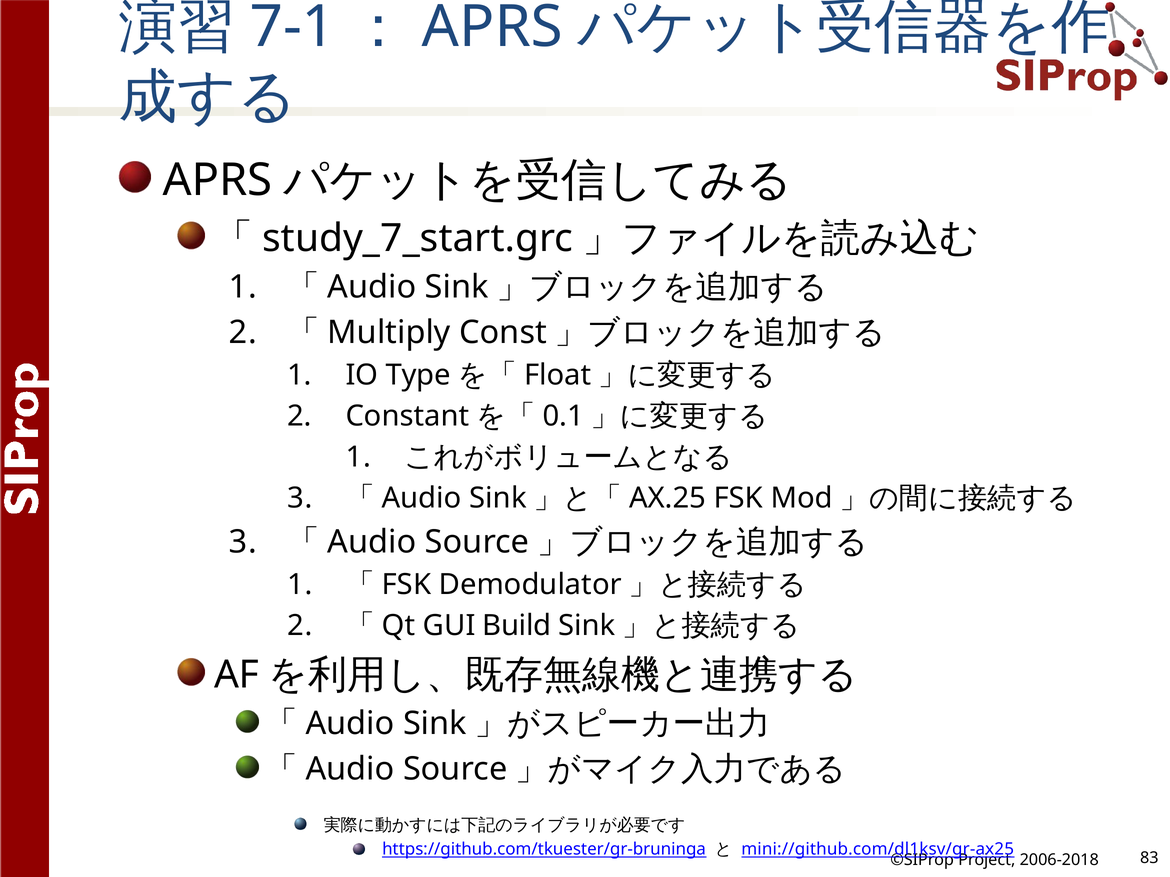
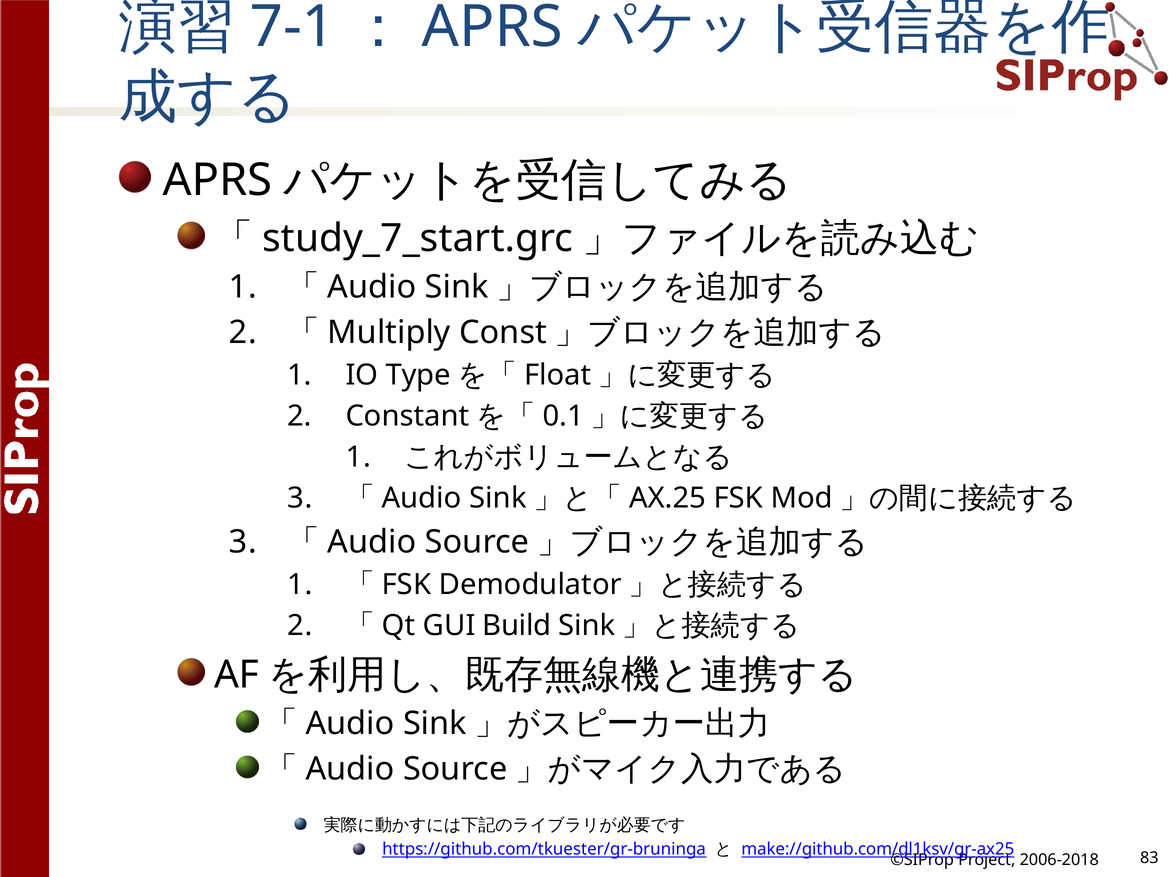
mini://github.com/dl1ksv/gr-ax25: mini://github.com/dl1ksv/gr-ax25 -> make://github.com/dl1ksv/gr-ax25
